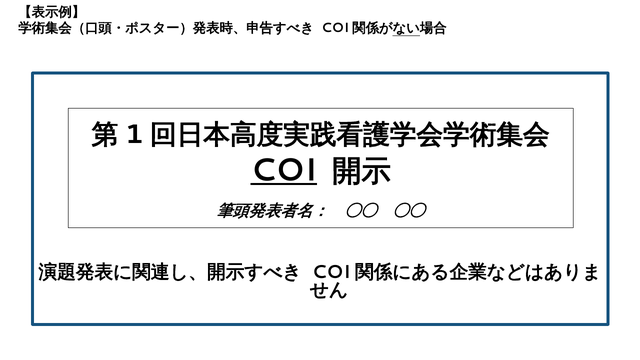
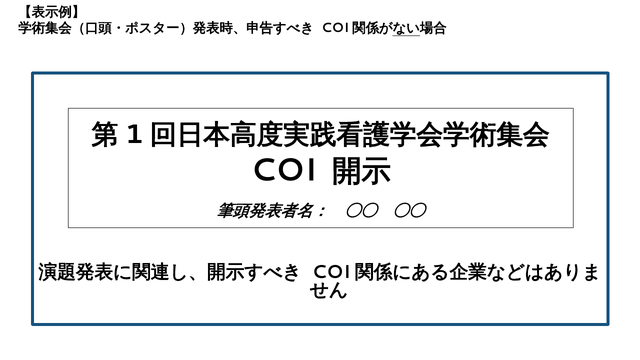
COI underline: present -> none
